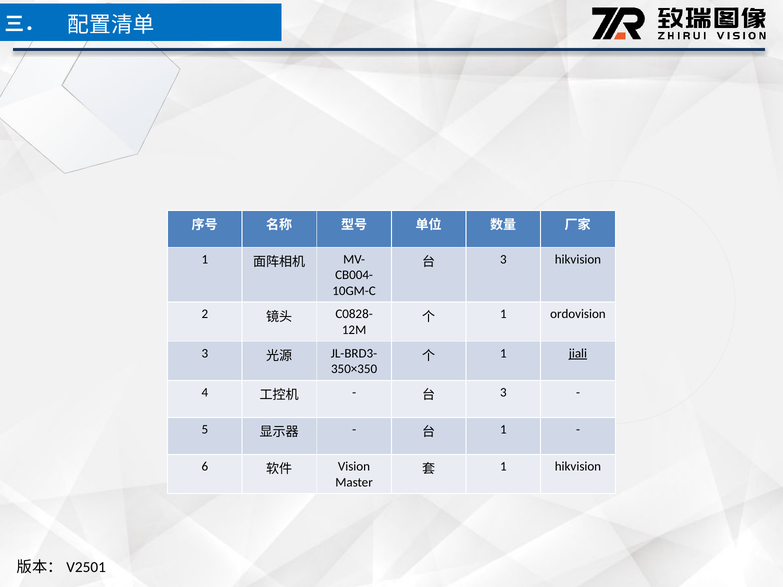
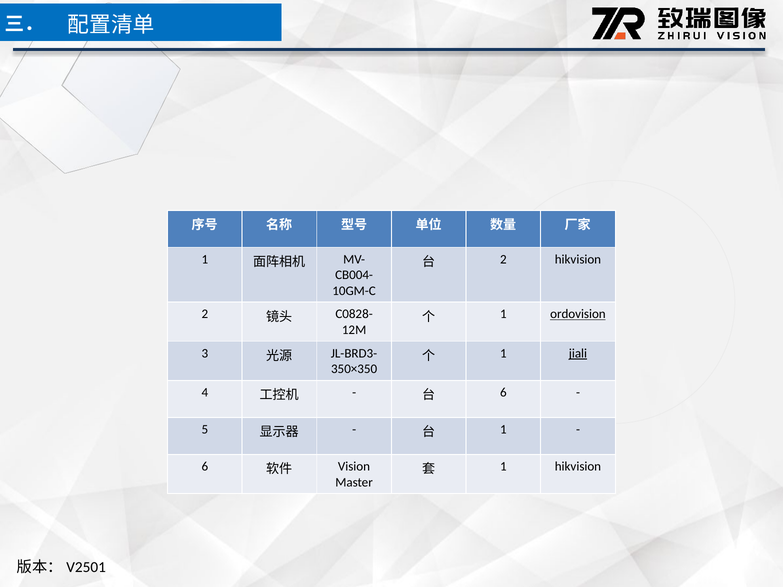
3 at (503, 259): 3 -> 2
ordovision underline: none -> present
3 at (503, 393): 3 -> 6
